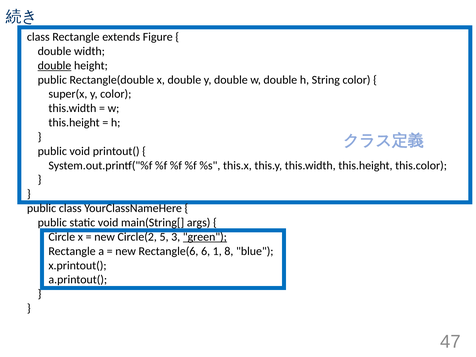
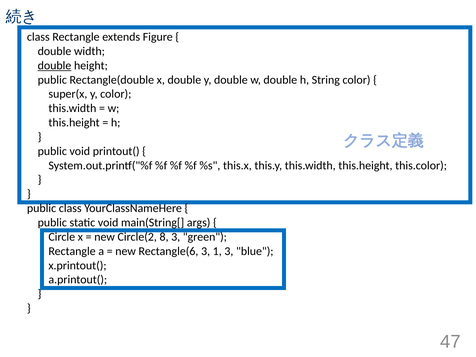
5: 5 -> 8
green underline: present -> none
Rectangle(6 6: 6 -> 3
1 8: 8 -> 3
